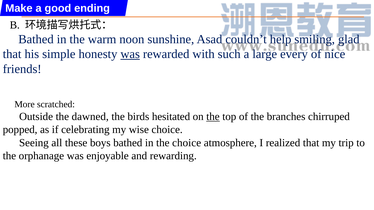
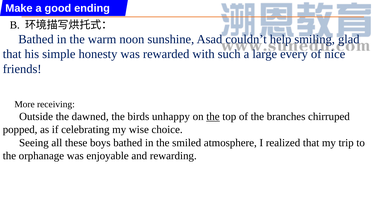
was at (130, 54) underline: present -> none
scratched: scratched -> receiving
hesitated: hesitated -> unhappy
the choice: choice -> smiled
